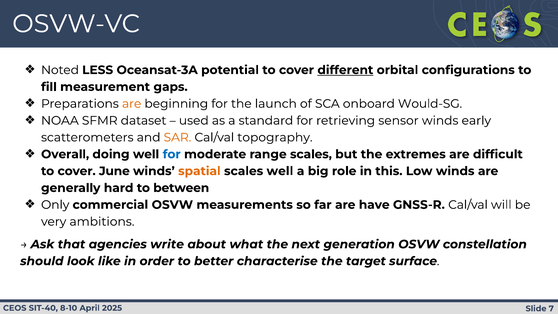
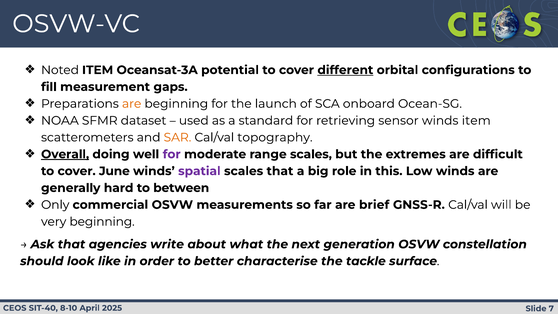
Noted LESS: LESS -> ITEM
Would-SG: Would-SG -> Ocean-SG
winds early: early -> item
Overall underline: none -> present
for at (172, 154) colour: blue -> purple
spatial colour: orange -> purple
scales well: well -> that
have: have -> brief
very ambitions: ambitions -> beginning
target: target -> tackle
